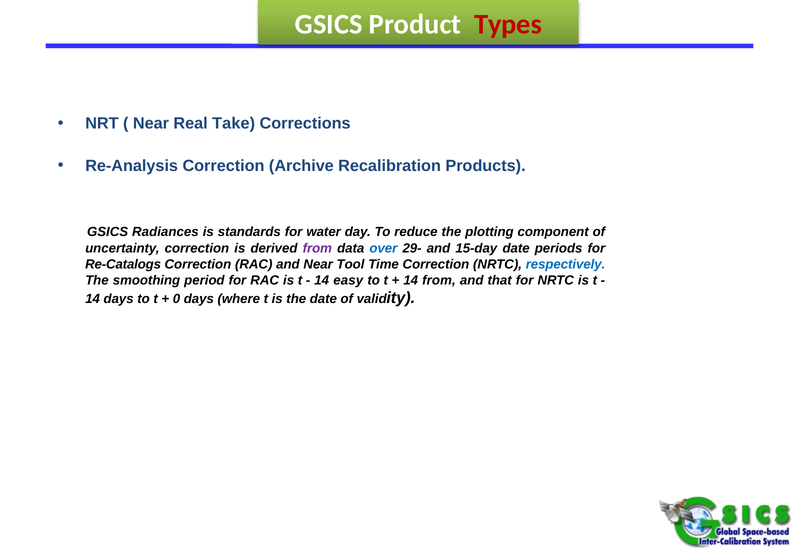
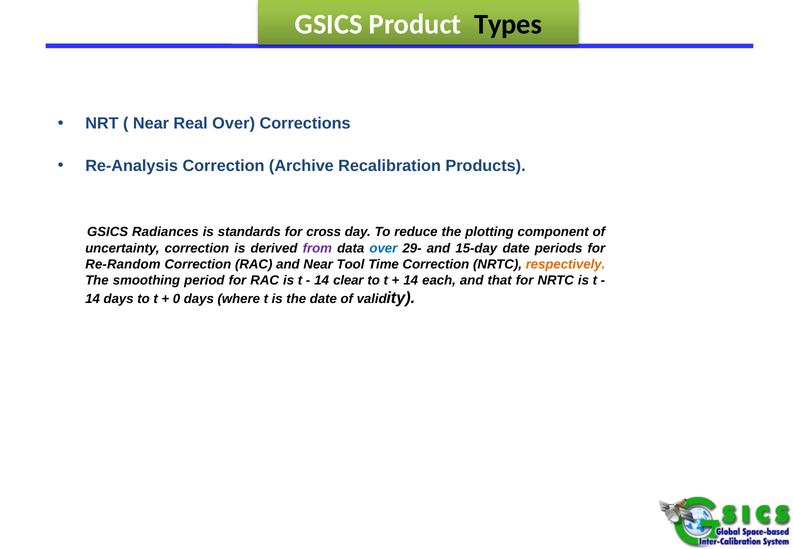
Types colour: red -> black
Real Take: Take -> Over
water: water -> cross
Re-Catalogs: Re-Catalogs -> Re-Random
respectively colour: blue -> orange
easy: easy -> clear
14 from: from -> each
